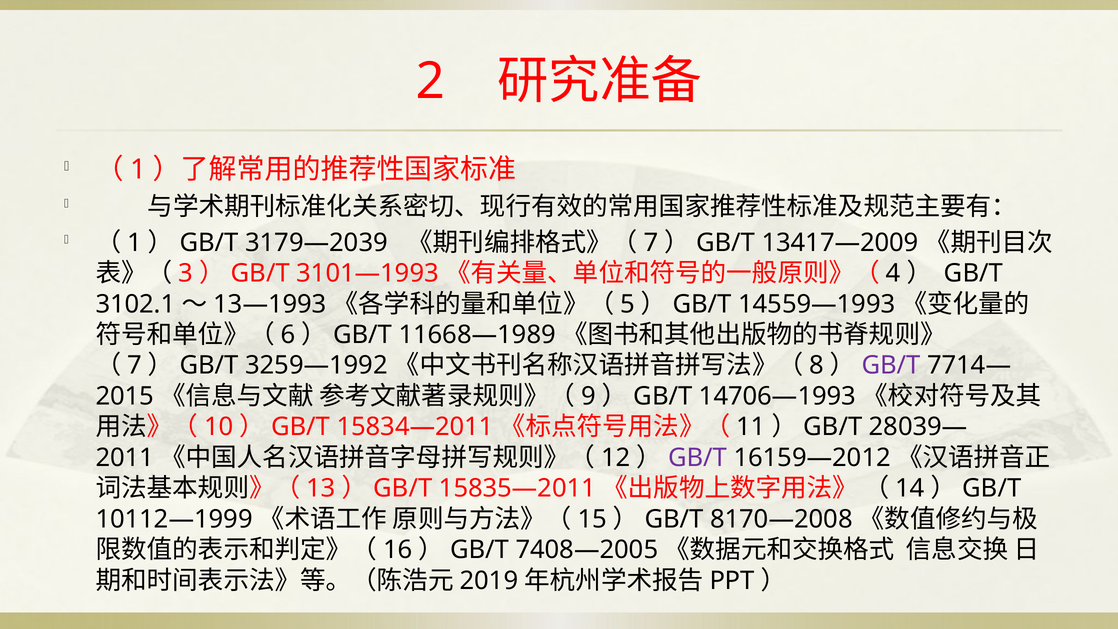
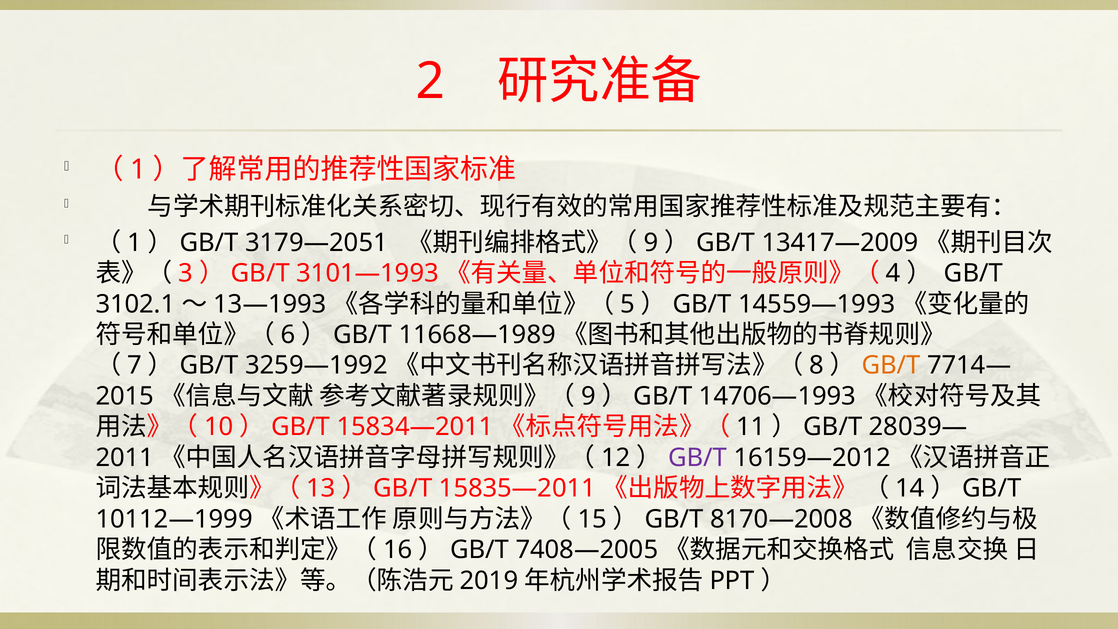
3179—2039: 3179—2039 -> 3179—2051
7 at (651, 243): 7 -> 9
GB/T at (891, 365) colour: purple -> orange
